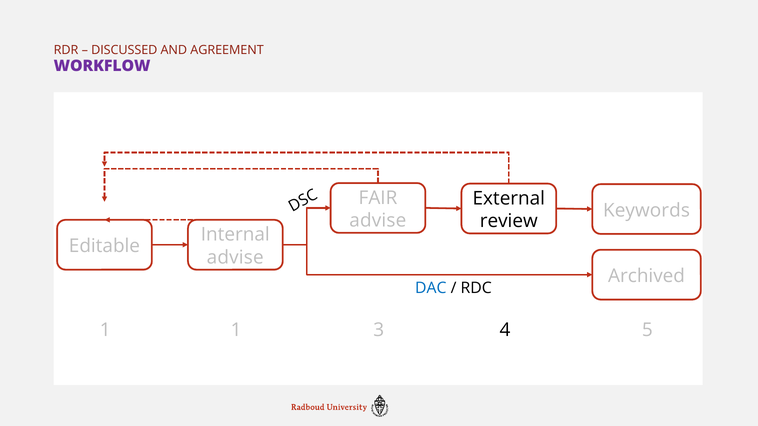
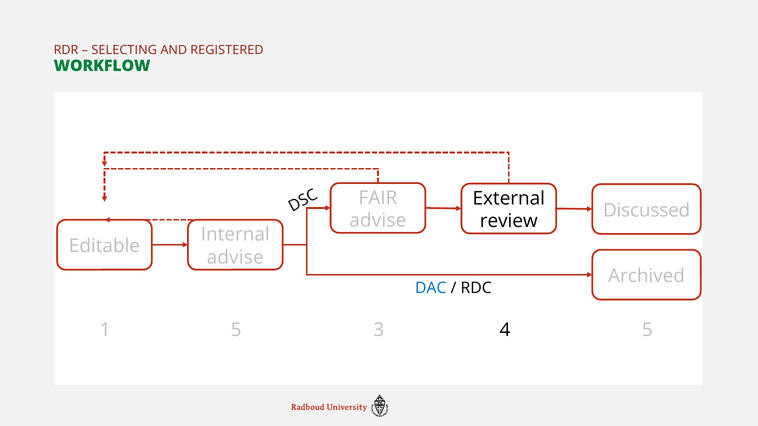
DISCUSSED: DISCUSSED -> SELECTING
AGREEMENT: AGREEMENT -> REGISTERED
WORKFLOW colour: purple -> green
Keywords: Keywords -> Discussed
1 1: 1 -> 5
